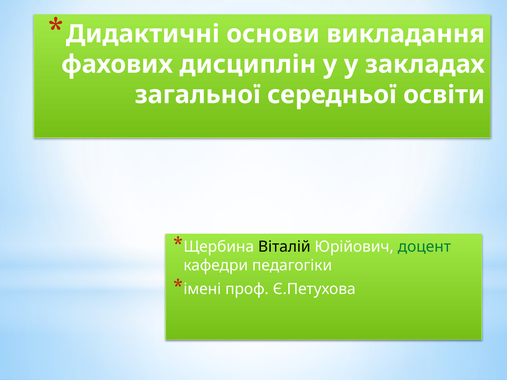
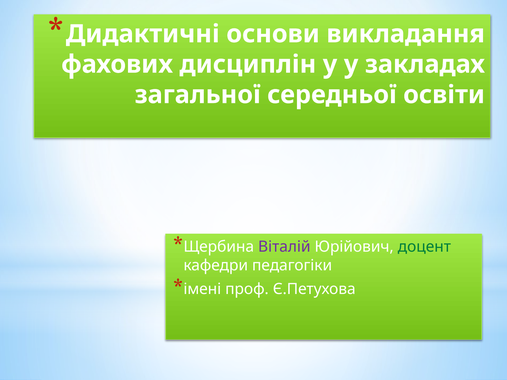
Віталій colour: black -> purple
